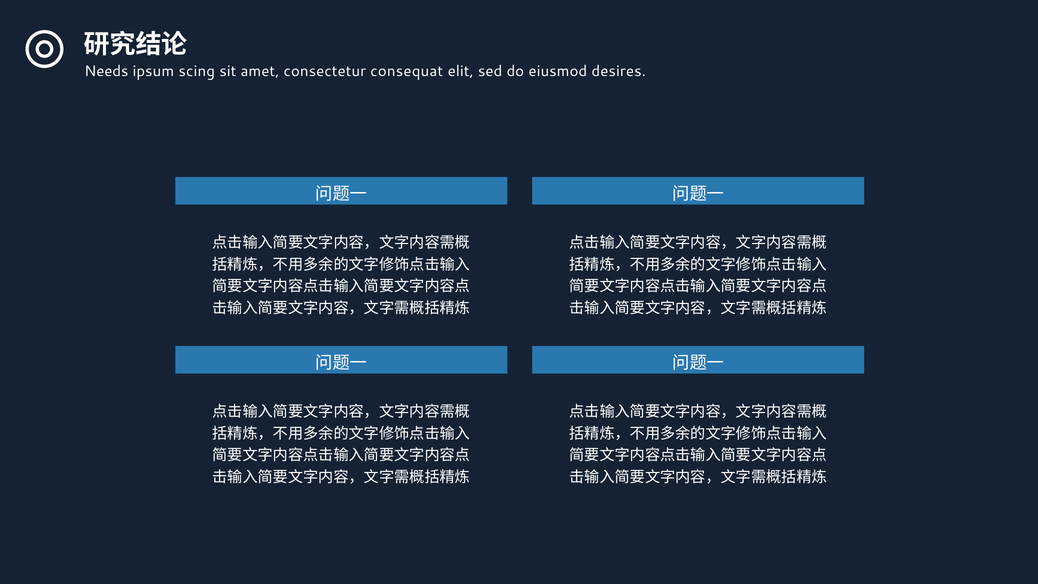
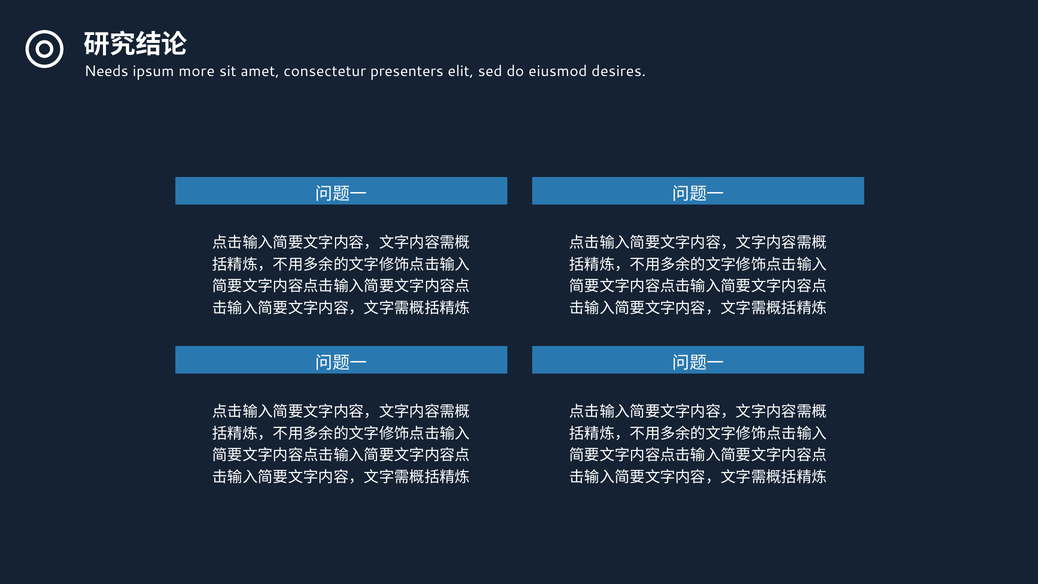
scing: scing -> more
consequat: consequat -> presenters
